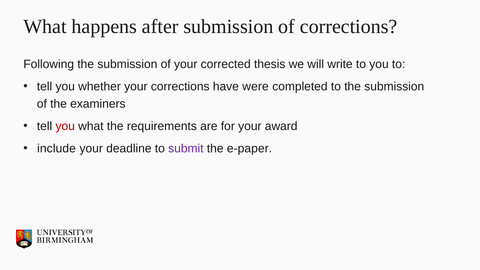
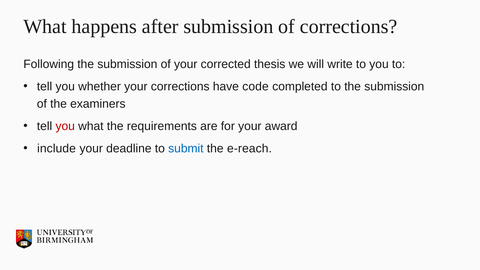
were: were -> code
submit colour: purple -> blue
e-paper: e-paper -> e-reach
